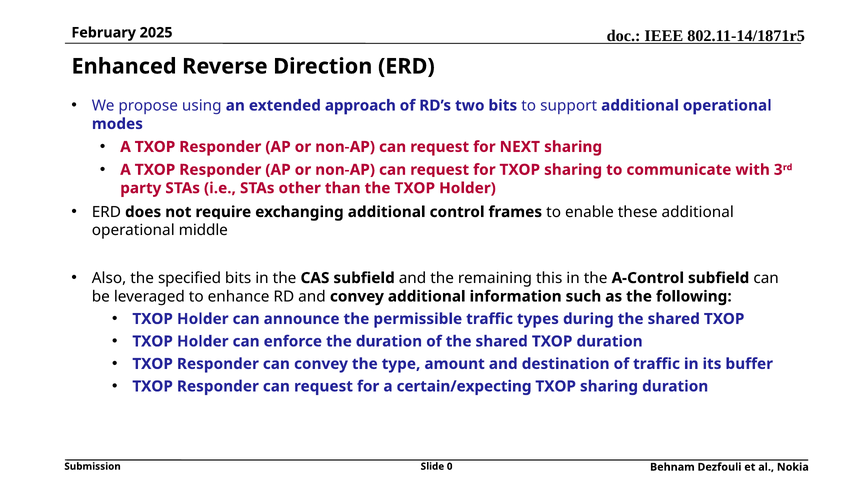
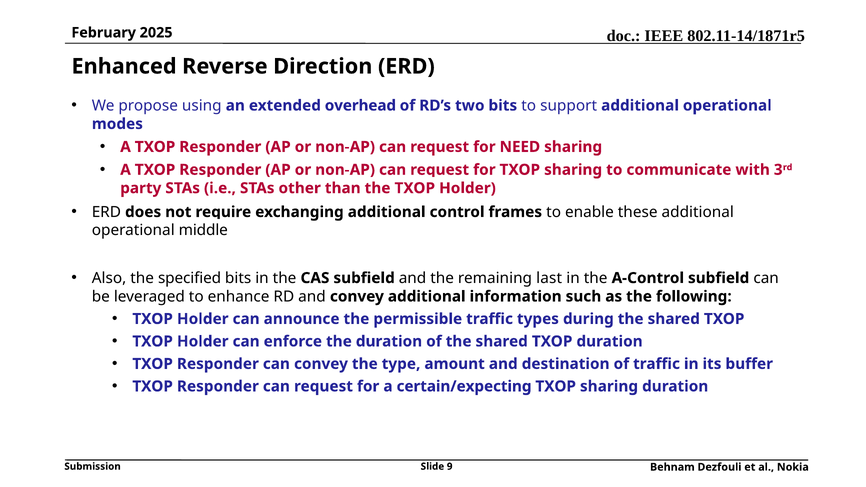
approach: approach -> overhead
NEXT: NEXT -> NEED
this: this -> last
0: 0 -> 9
